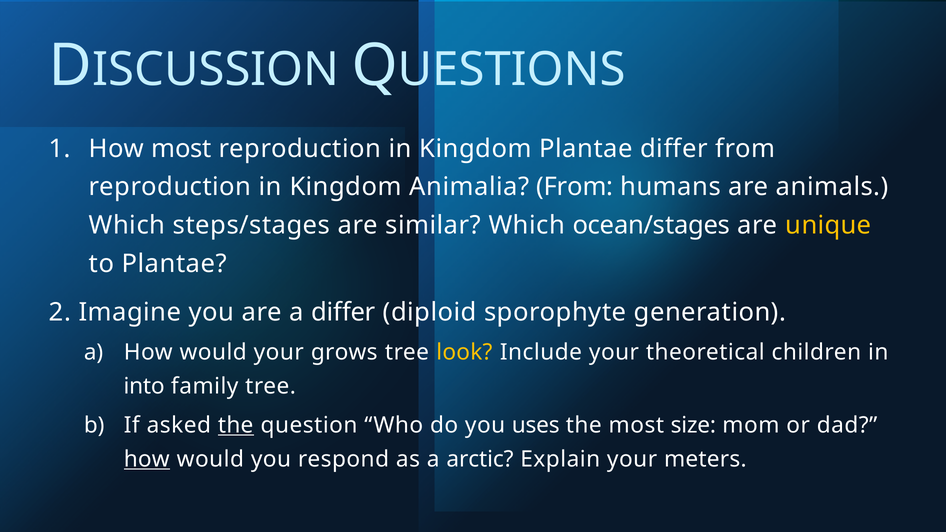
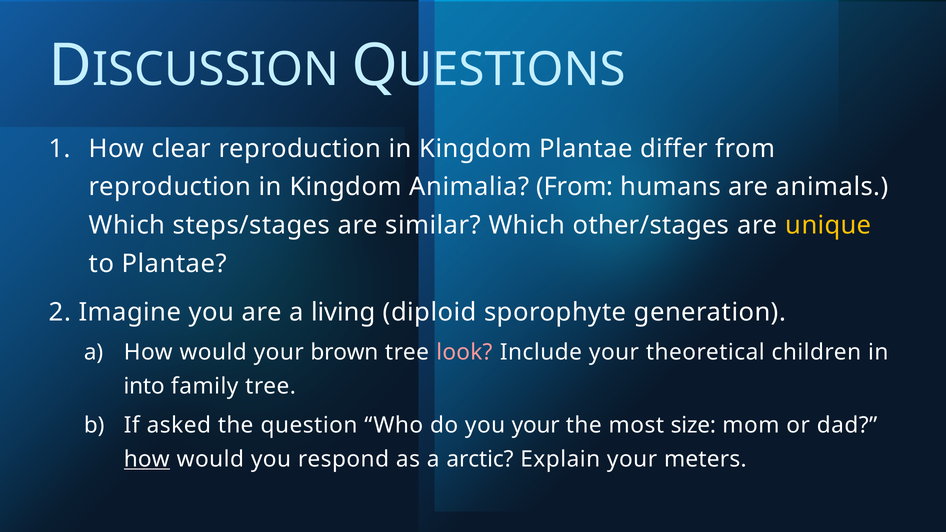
How most: most -> clear
ocean/stages: ocean/stages -> other/stages
a differ: differ -> living
grows: grows -> brown
look colour: yellow -> pink
the at (236, 425) underline: present -> none
you uses: uses -> your
